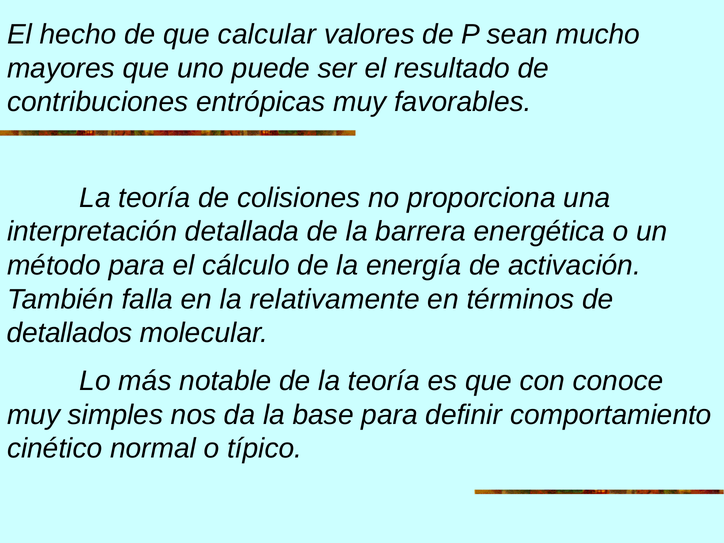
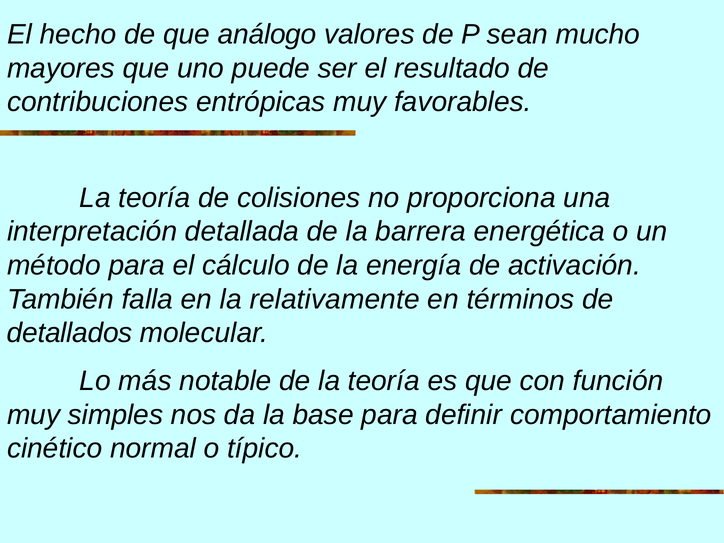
calcular: calcular -> análogo
conoce: conoce -> función
